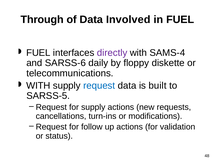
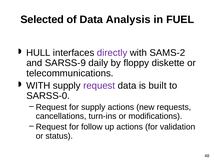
Through: Through -> Selected
Involved: Involved -> Analysis
FUEL at (38, 53): FUEL -> HULL
SAMS-4: SAMS-4 -> SAMS-2
SARSS-6: SARSS-6 -> SARSS-9
request at (99, 86) colour: blue -> purple
SARSS-5: SARSS-5 -> SARSS-0
